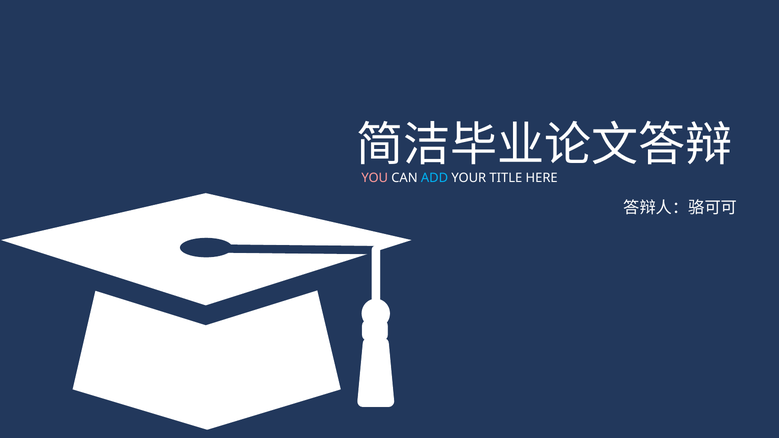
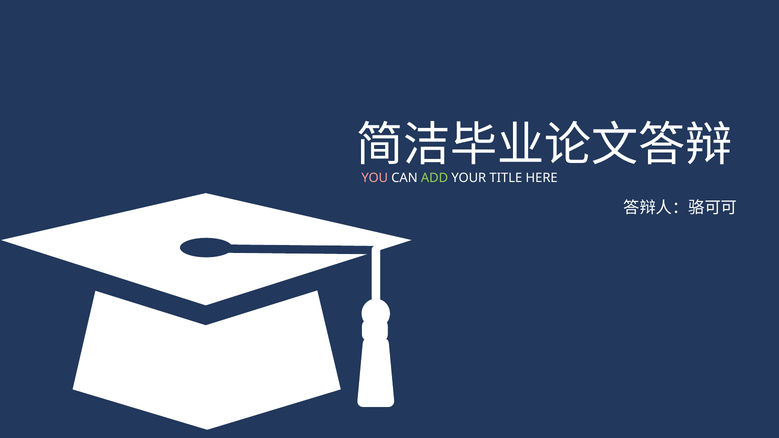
ADD colour: light blue -> light green
